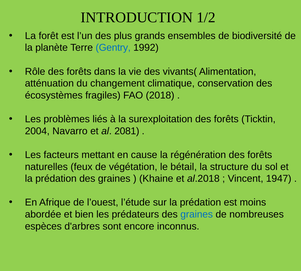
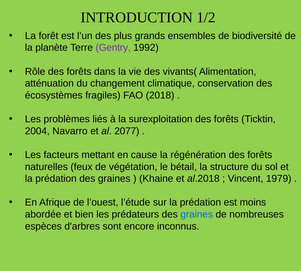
Gentry colour: blue -> purple
2081: 2081 -> 2077
1947: 1947 -> 1979
